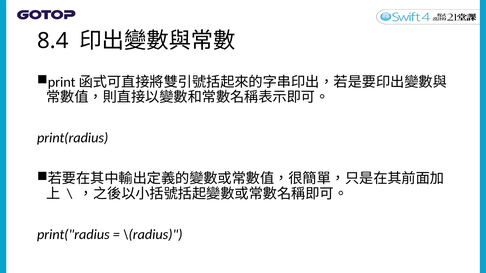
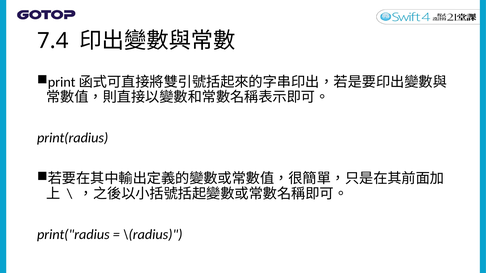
8.4: 8.4 -> 7.4
